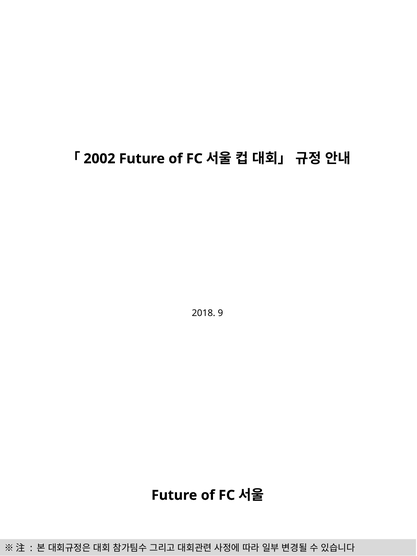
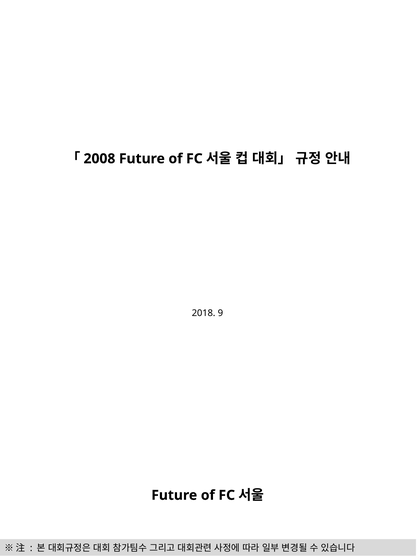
2002: 2002 -> 2008
